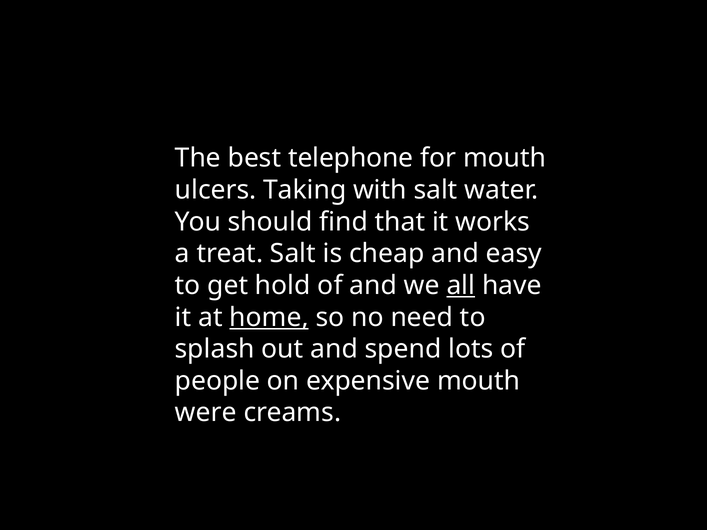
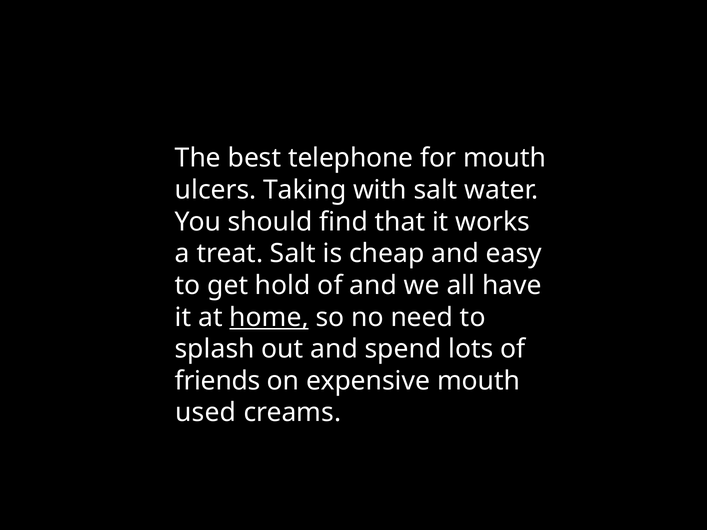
all underline: present -> none
people: people -> friends
were: were -> used
